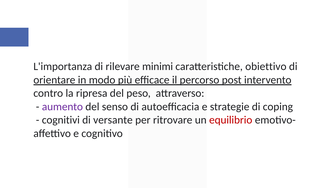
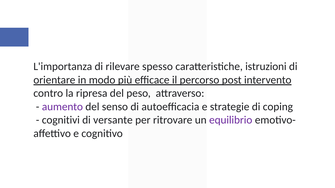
minimi: minimi -> spesso
obiettivo: obiettivo -> istruzioni
equilibrio colour: red -> purple
